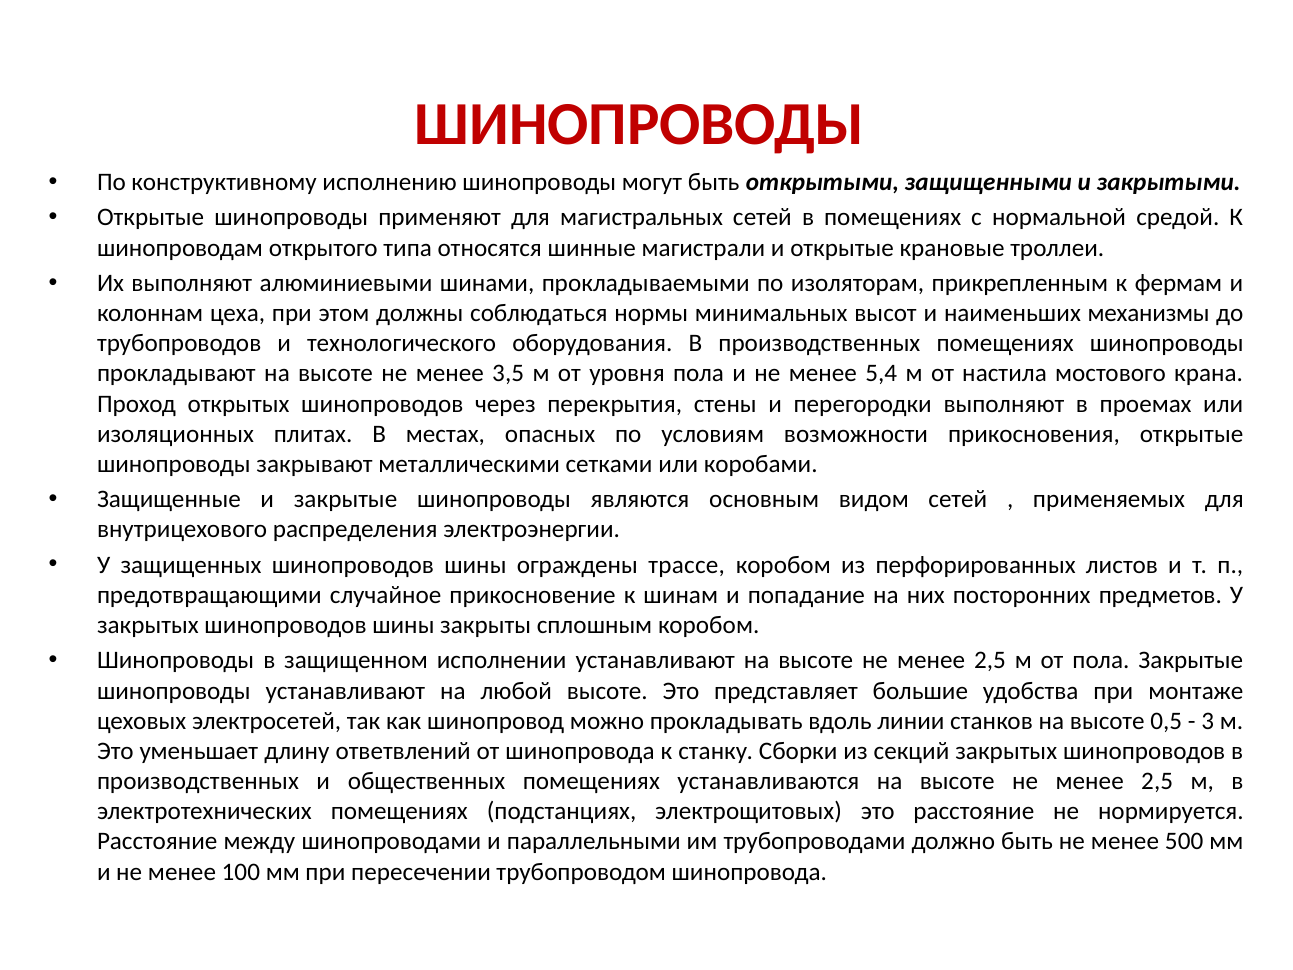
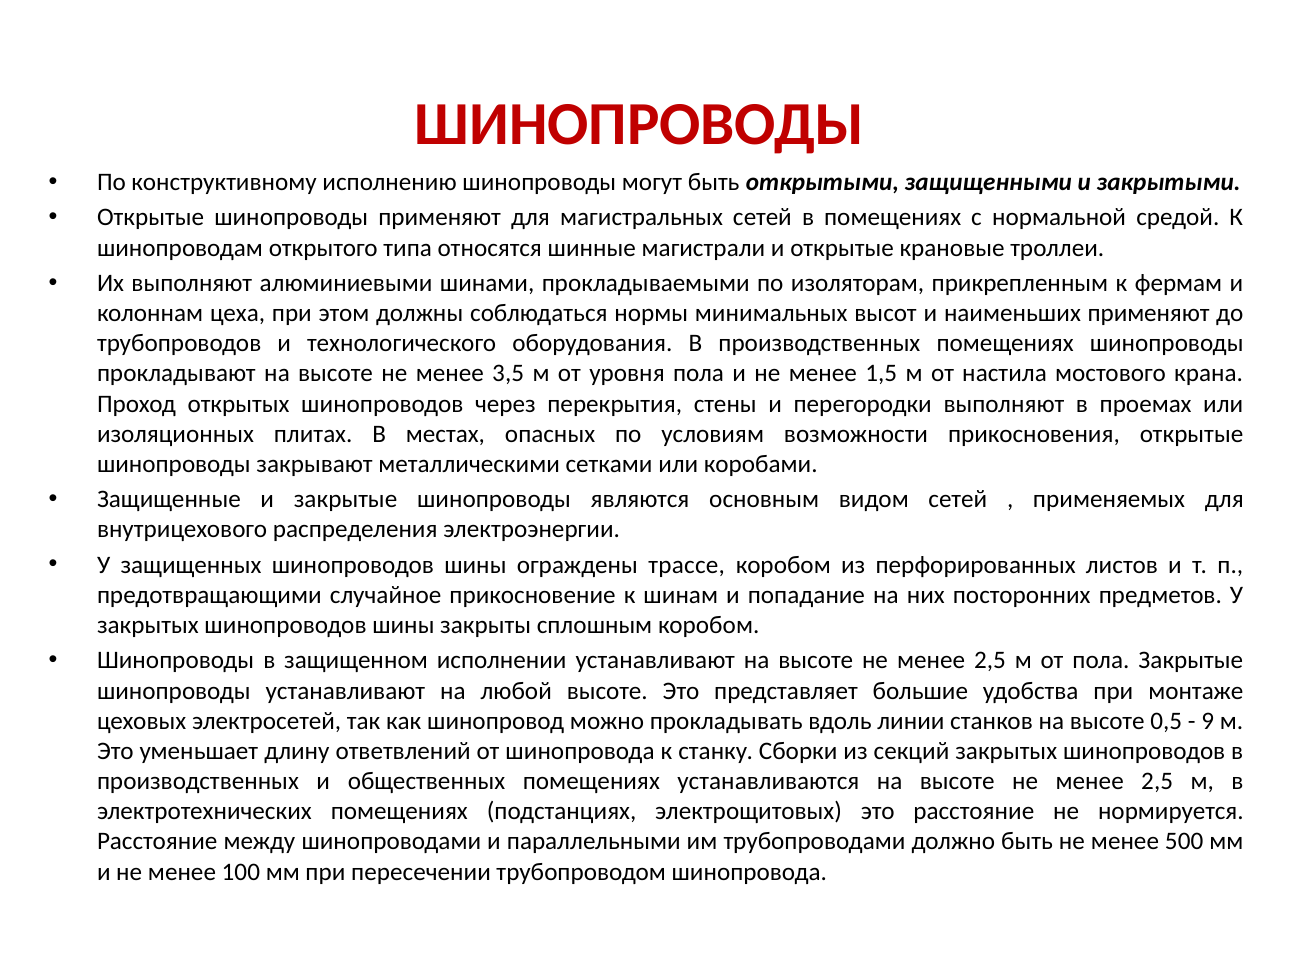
наименьших механизмы: механизмы -> применяют
5,4: 5,4 -> 1,5
3: 3 -> 9
